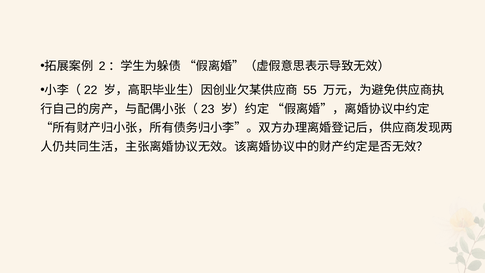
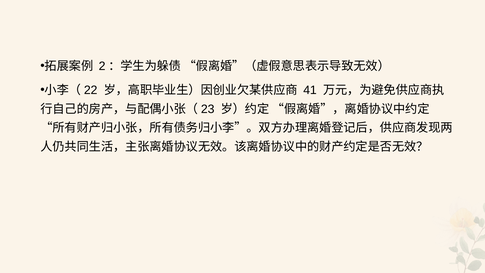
55: 55 -> 41
